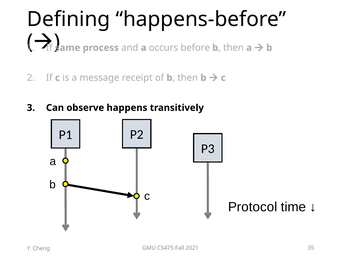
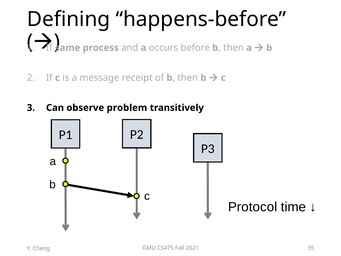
happens: happens -> problem
